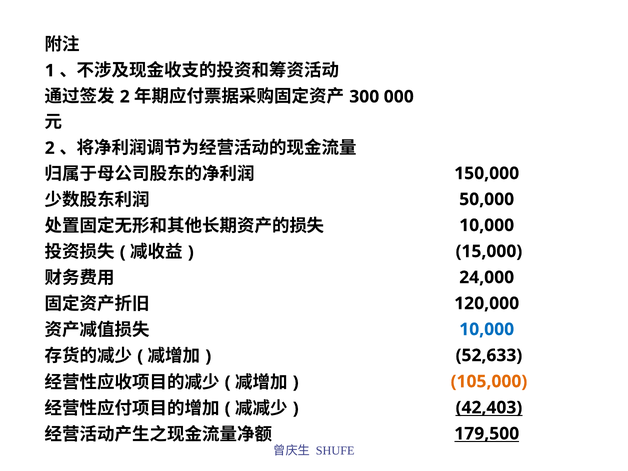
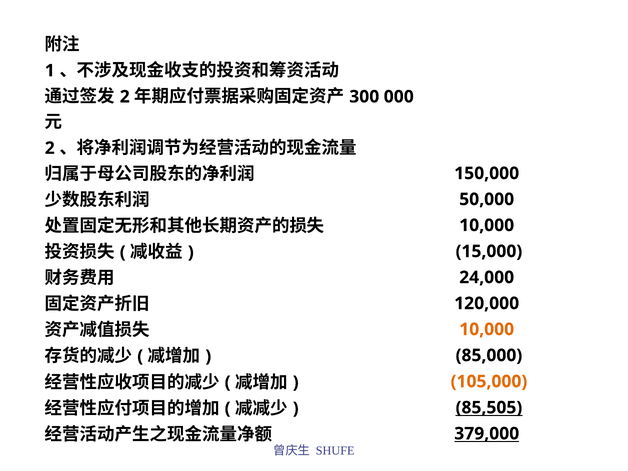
10,000 at (487, 329) colour: blue -> orange
52,633: 52,633 -> 85,000
42,403: 42,403 -> 85,505
179,500: 179,500 -> 379,000
